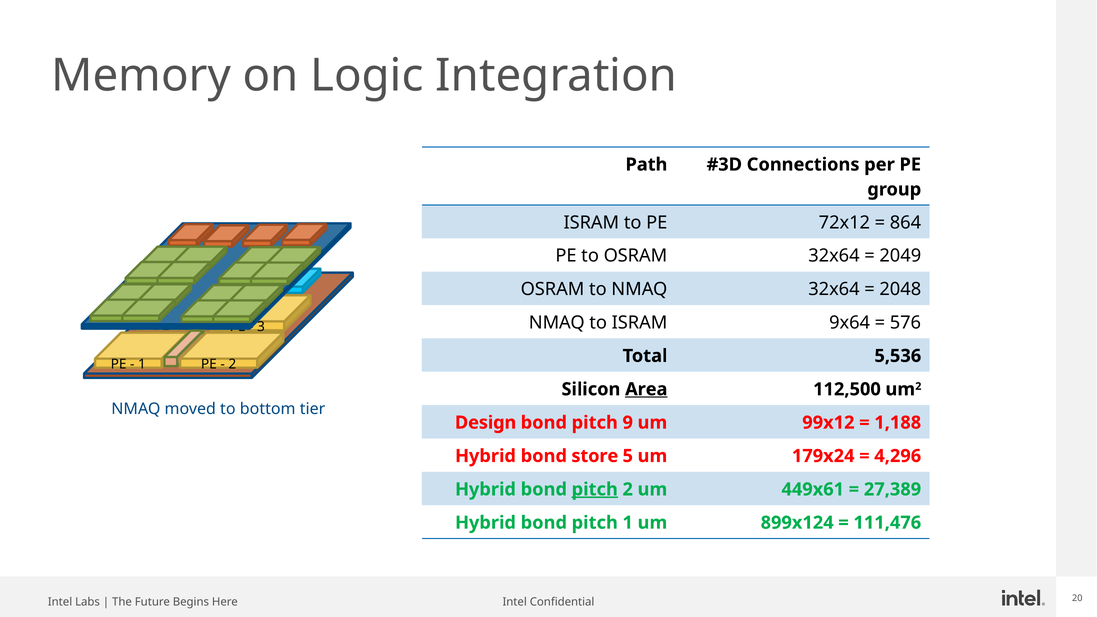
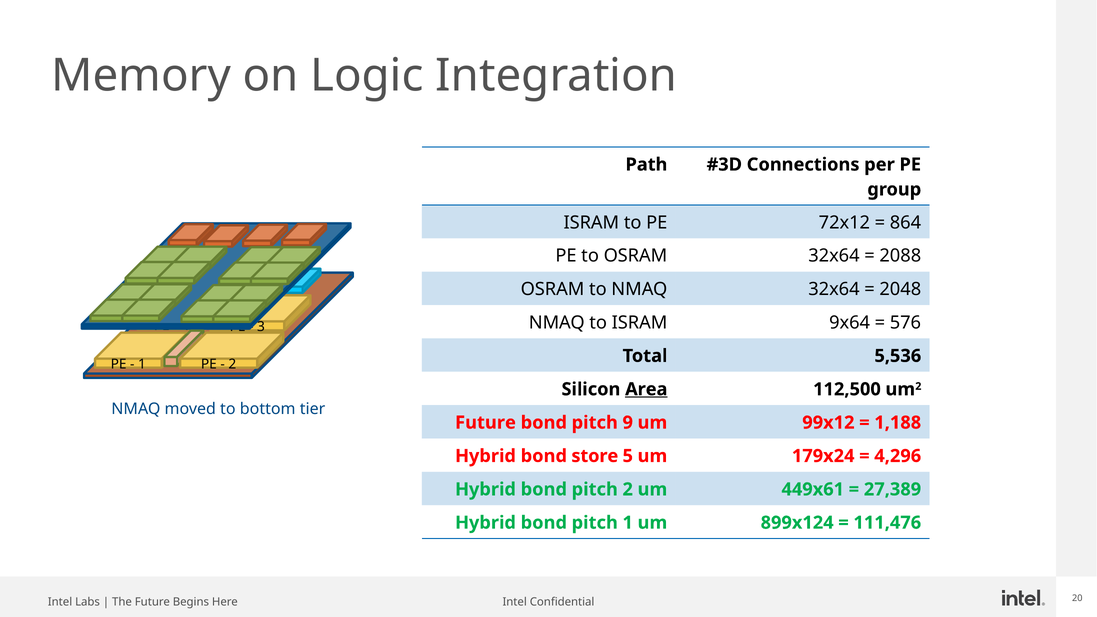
2049: 2049 -> 2088
Design at (486, 423): Design -> Future
pitch at (595, 489) underline: present -> none
